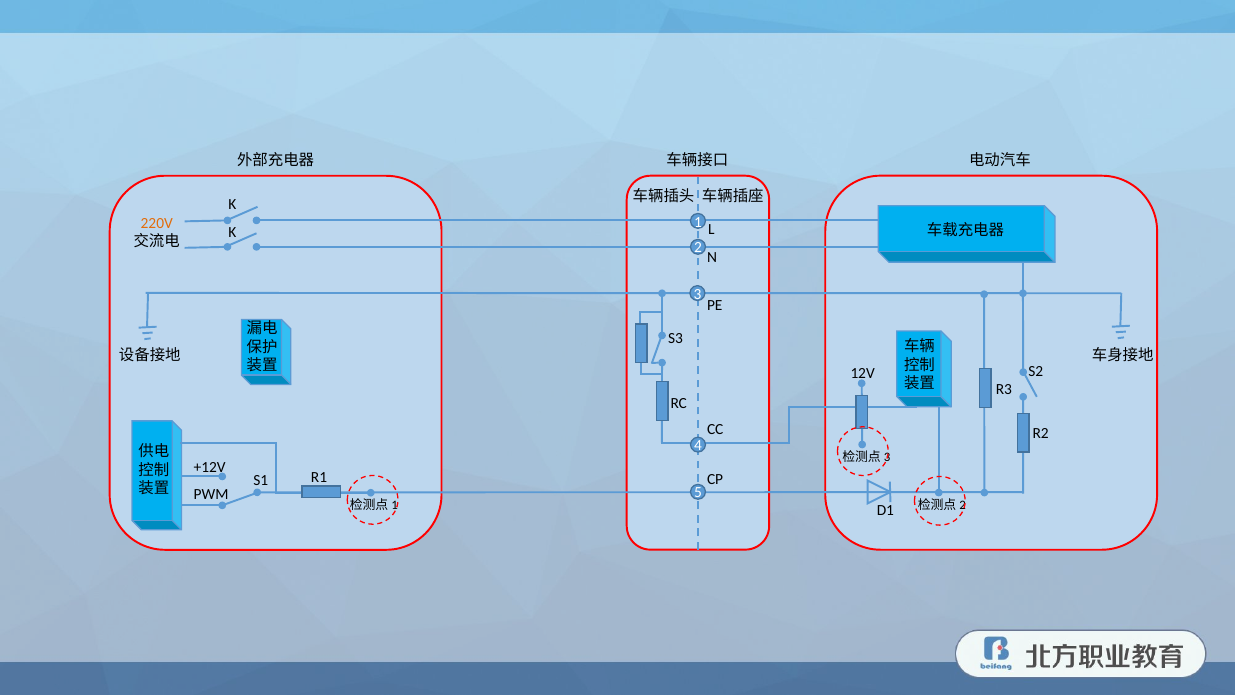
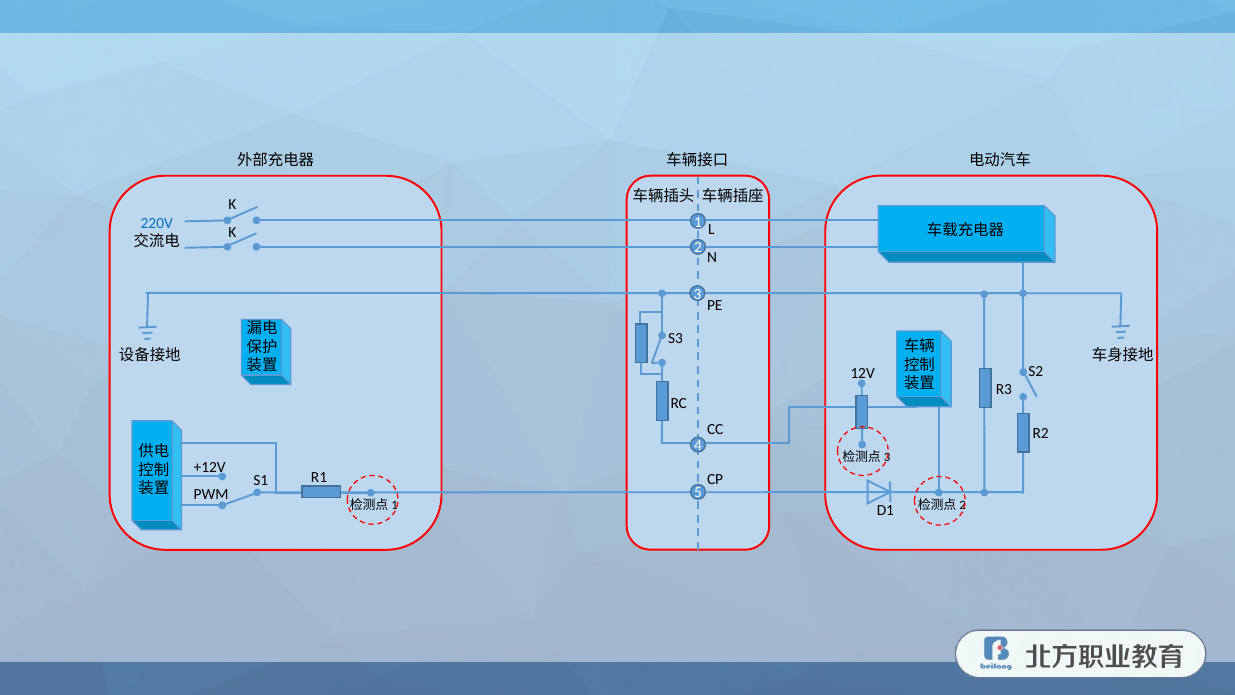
220V colour: orange -> blue
